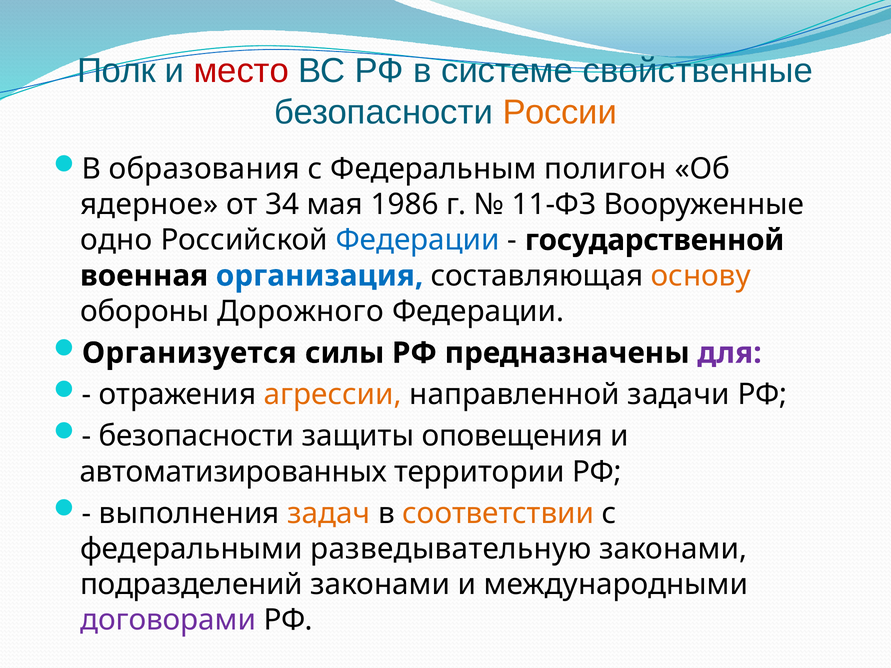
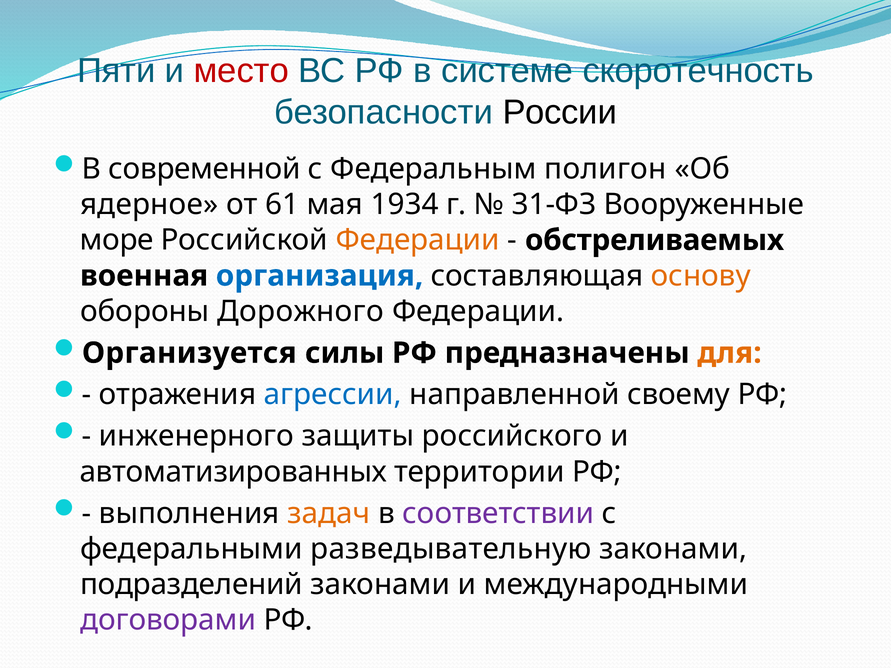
Полк: Полк -> Пяти
свойственные: свойственные -> скоротечность
России colour: orange -> black
образования: образования -> современной
34: 34 -> 61
1986: 1986 -> 1934
11-ФЗ: 11-ФЗ -> 31-ФЗ
одно: одно -> море
Федерации at (418, 240) colour: blue -> orange
государственной: государственной -> обстреливаемых
для colour: purple -> orange
агрессии colour: orange -> blue
задачи: задачи -> своему
безопасности at (197, 436): безопасности -> инженерного
оповещения: оповещения -> российского
соответствии colour: orange -> purple
